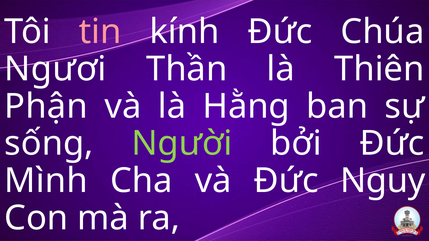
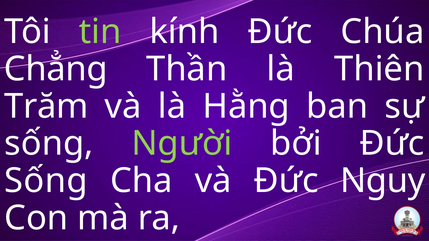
tin colour: pink -> light green
Ngươi: Ngươi -> Chẳng
Phận: Phận -> Trăm
Mình at (46, 181): Mình -> Sống
